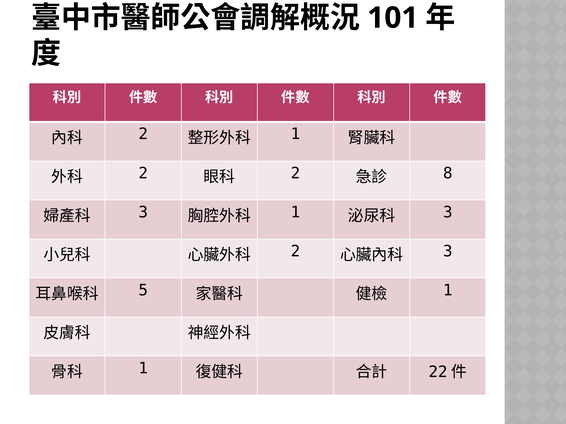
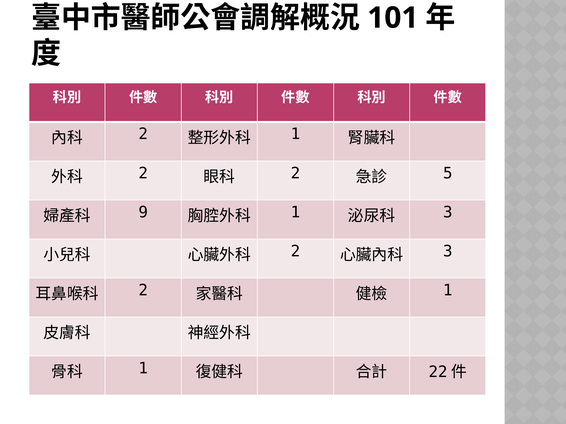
8: 8 -> 5
3 at (143, 212): 3 -> 9
5 at (143, 291): 5 -> 2
